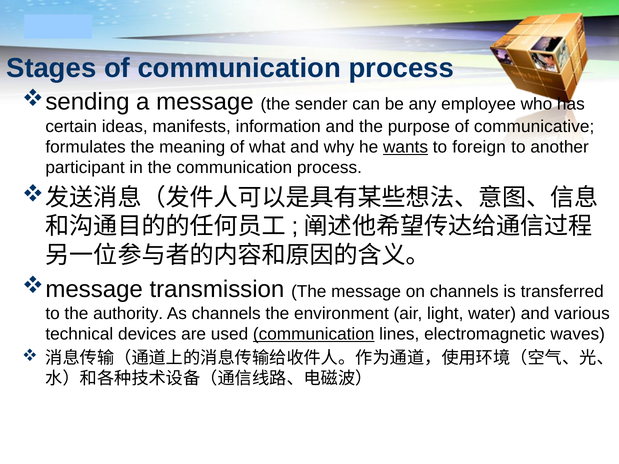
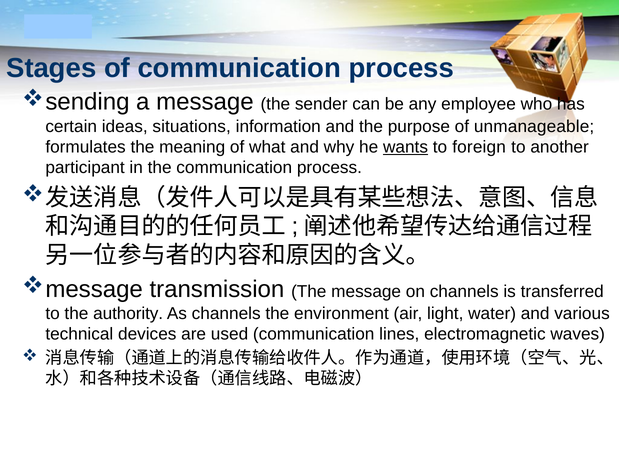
manifests: manifests -> situations
communicative: communicative -> unmanageable
communication at (314, 334) underline: present -> none
